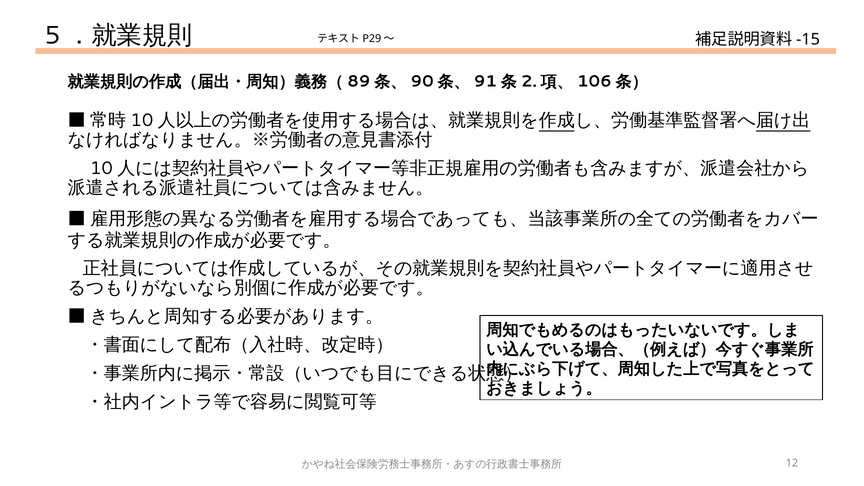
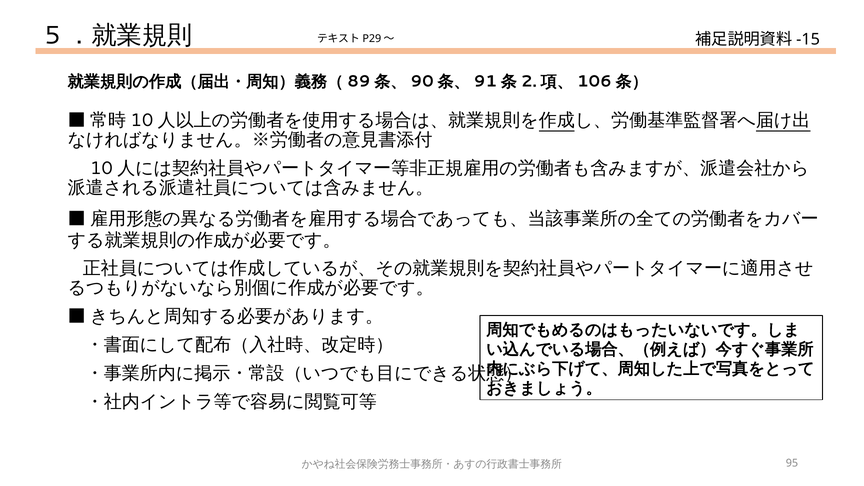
12: 12 -> 95
